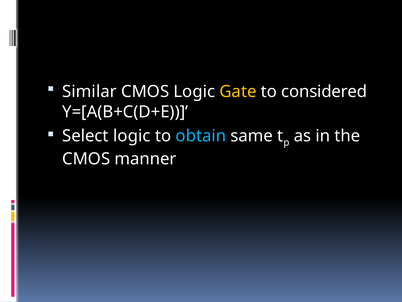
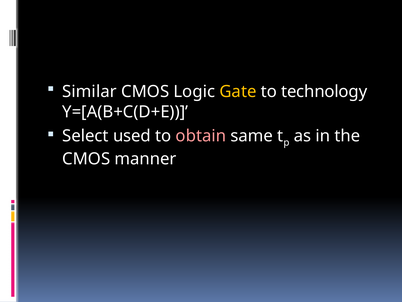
considered: considered -> technology
Select logic: logic -> used
obtain colour: light blue -> pink
